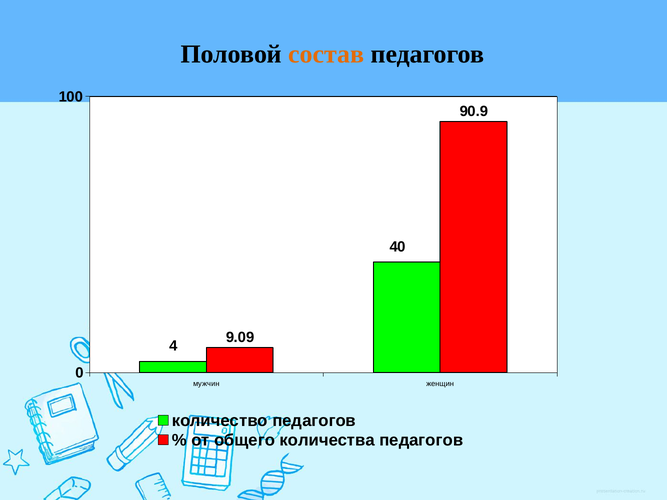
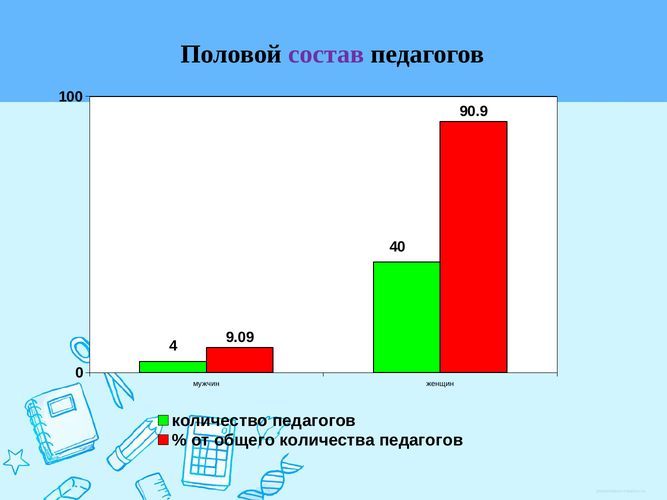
состав colour: orange -> purple
